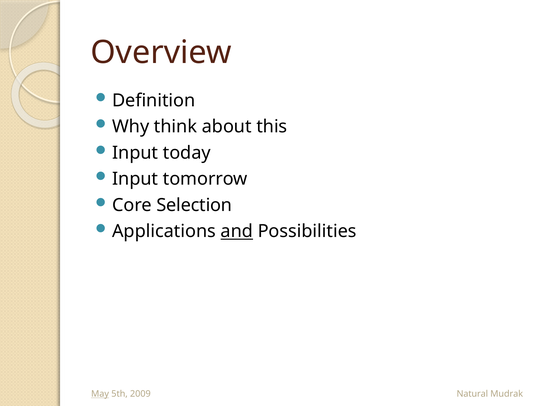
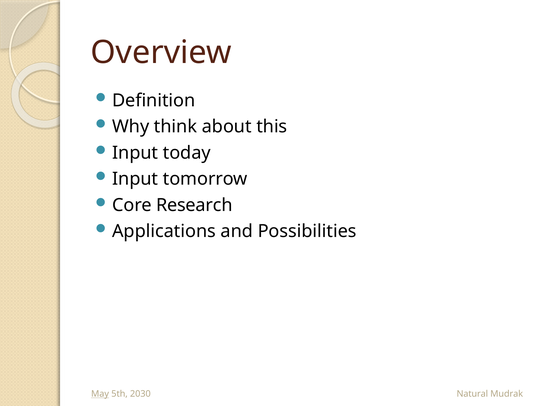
Selection: Selection -> Research
and underline: present -> none
2009: 2009 -> 2030
